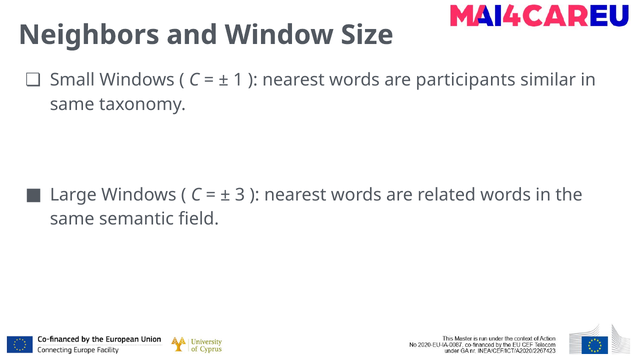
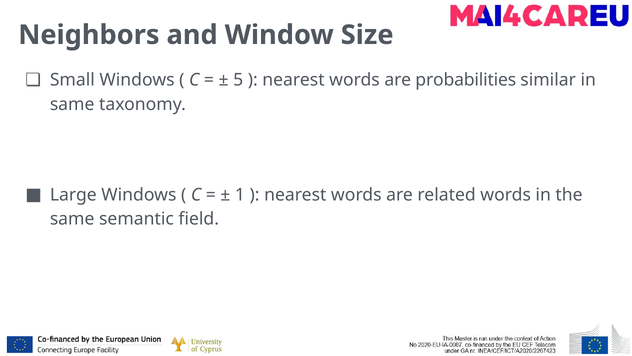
1: 1 -> 5
participants: participants -> probabilities
3: 3 -> 1
